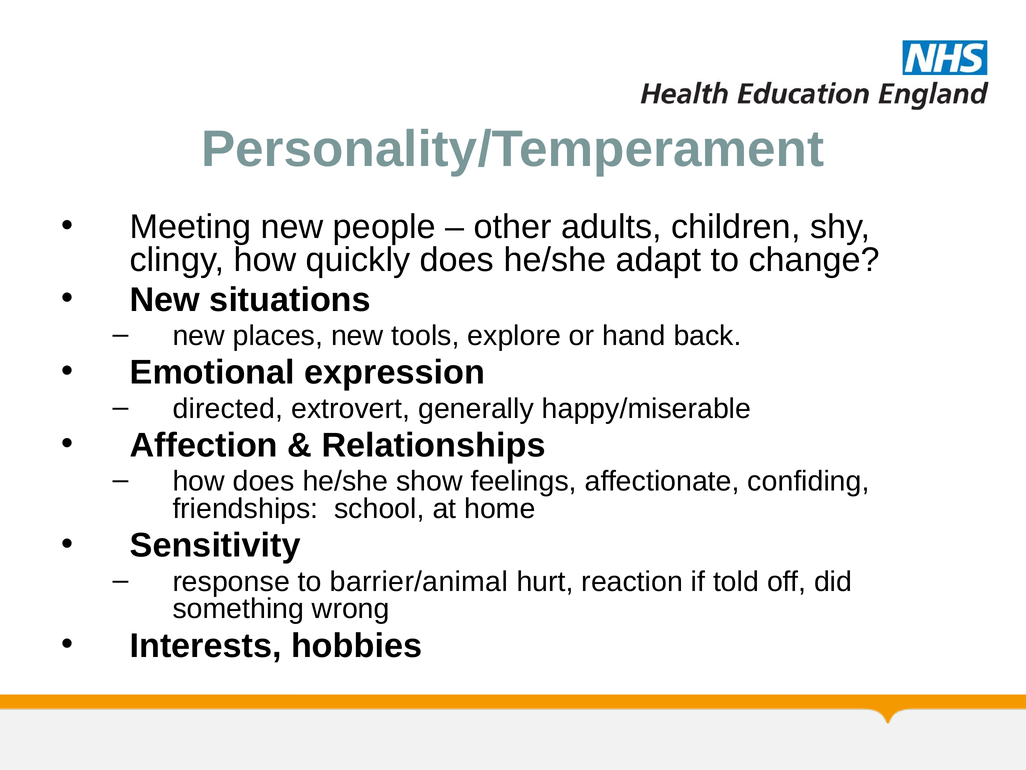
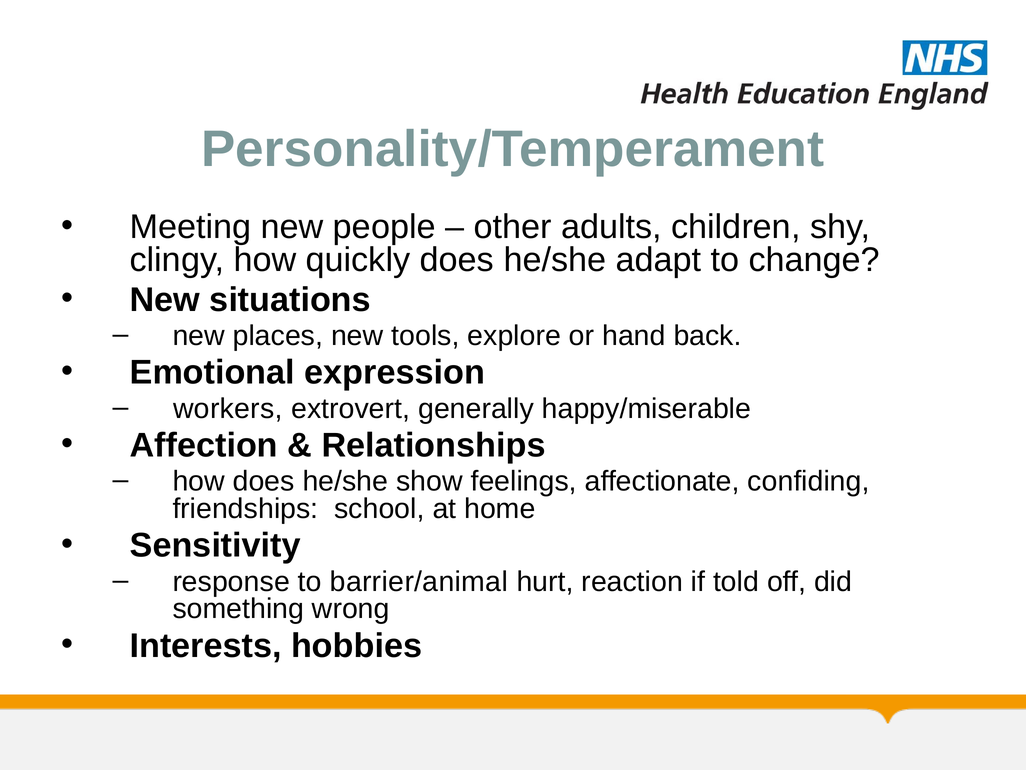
directed: directed -> workers
